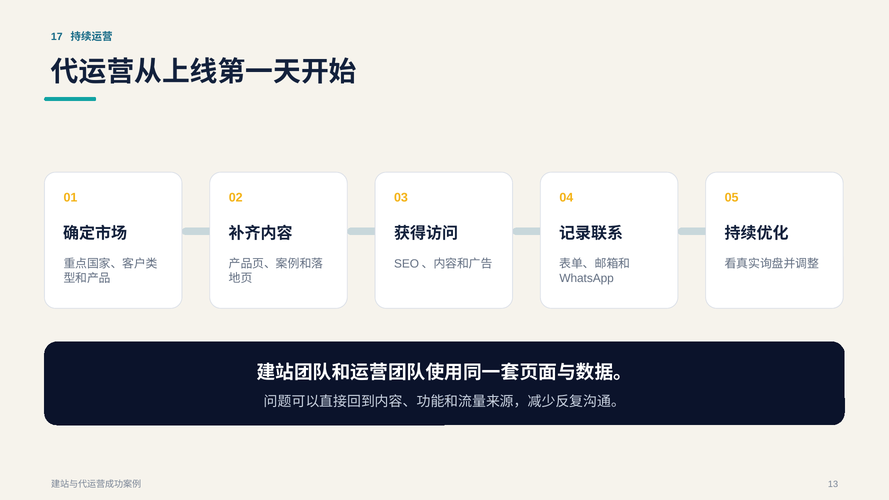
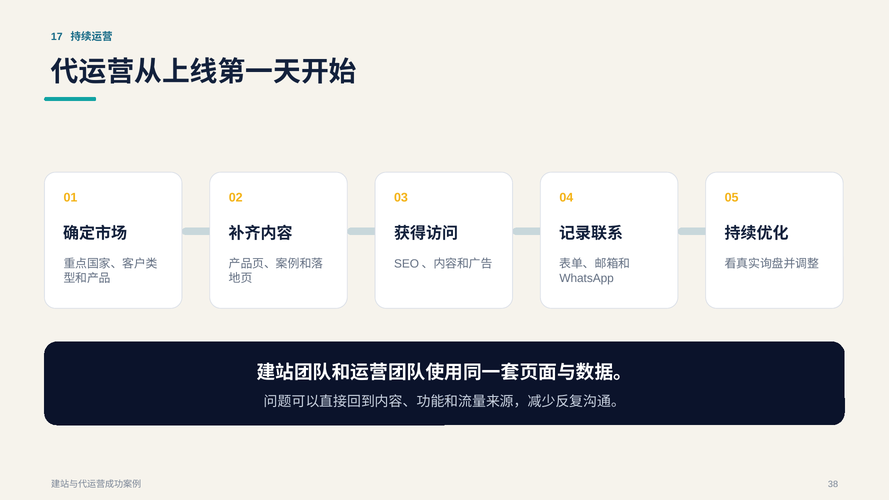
13: 13 -> 38
